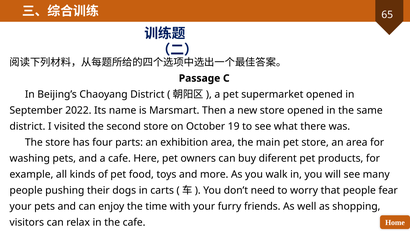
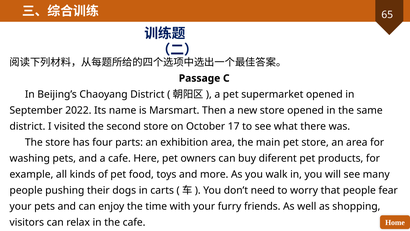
19: 19 -> 17
